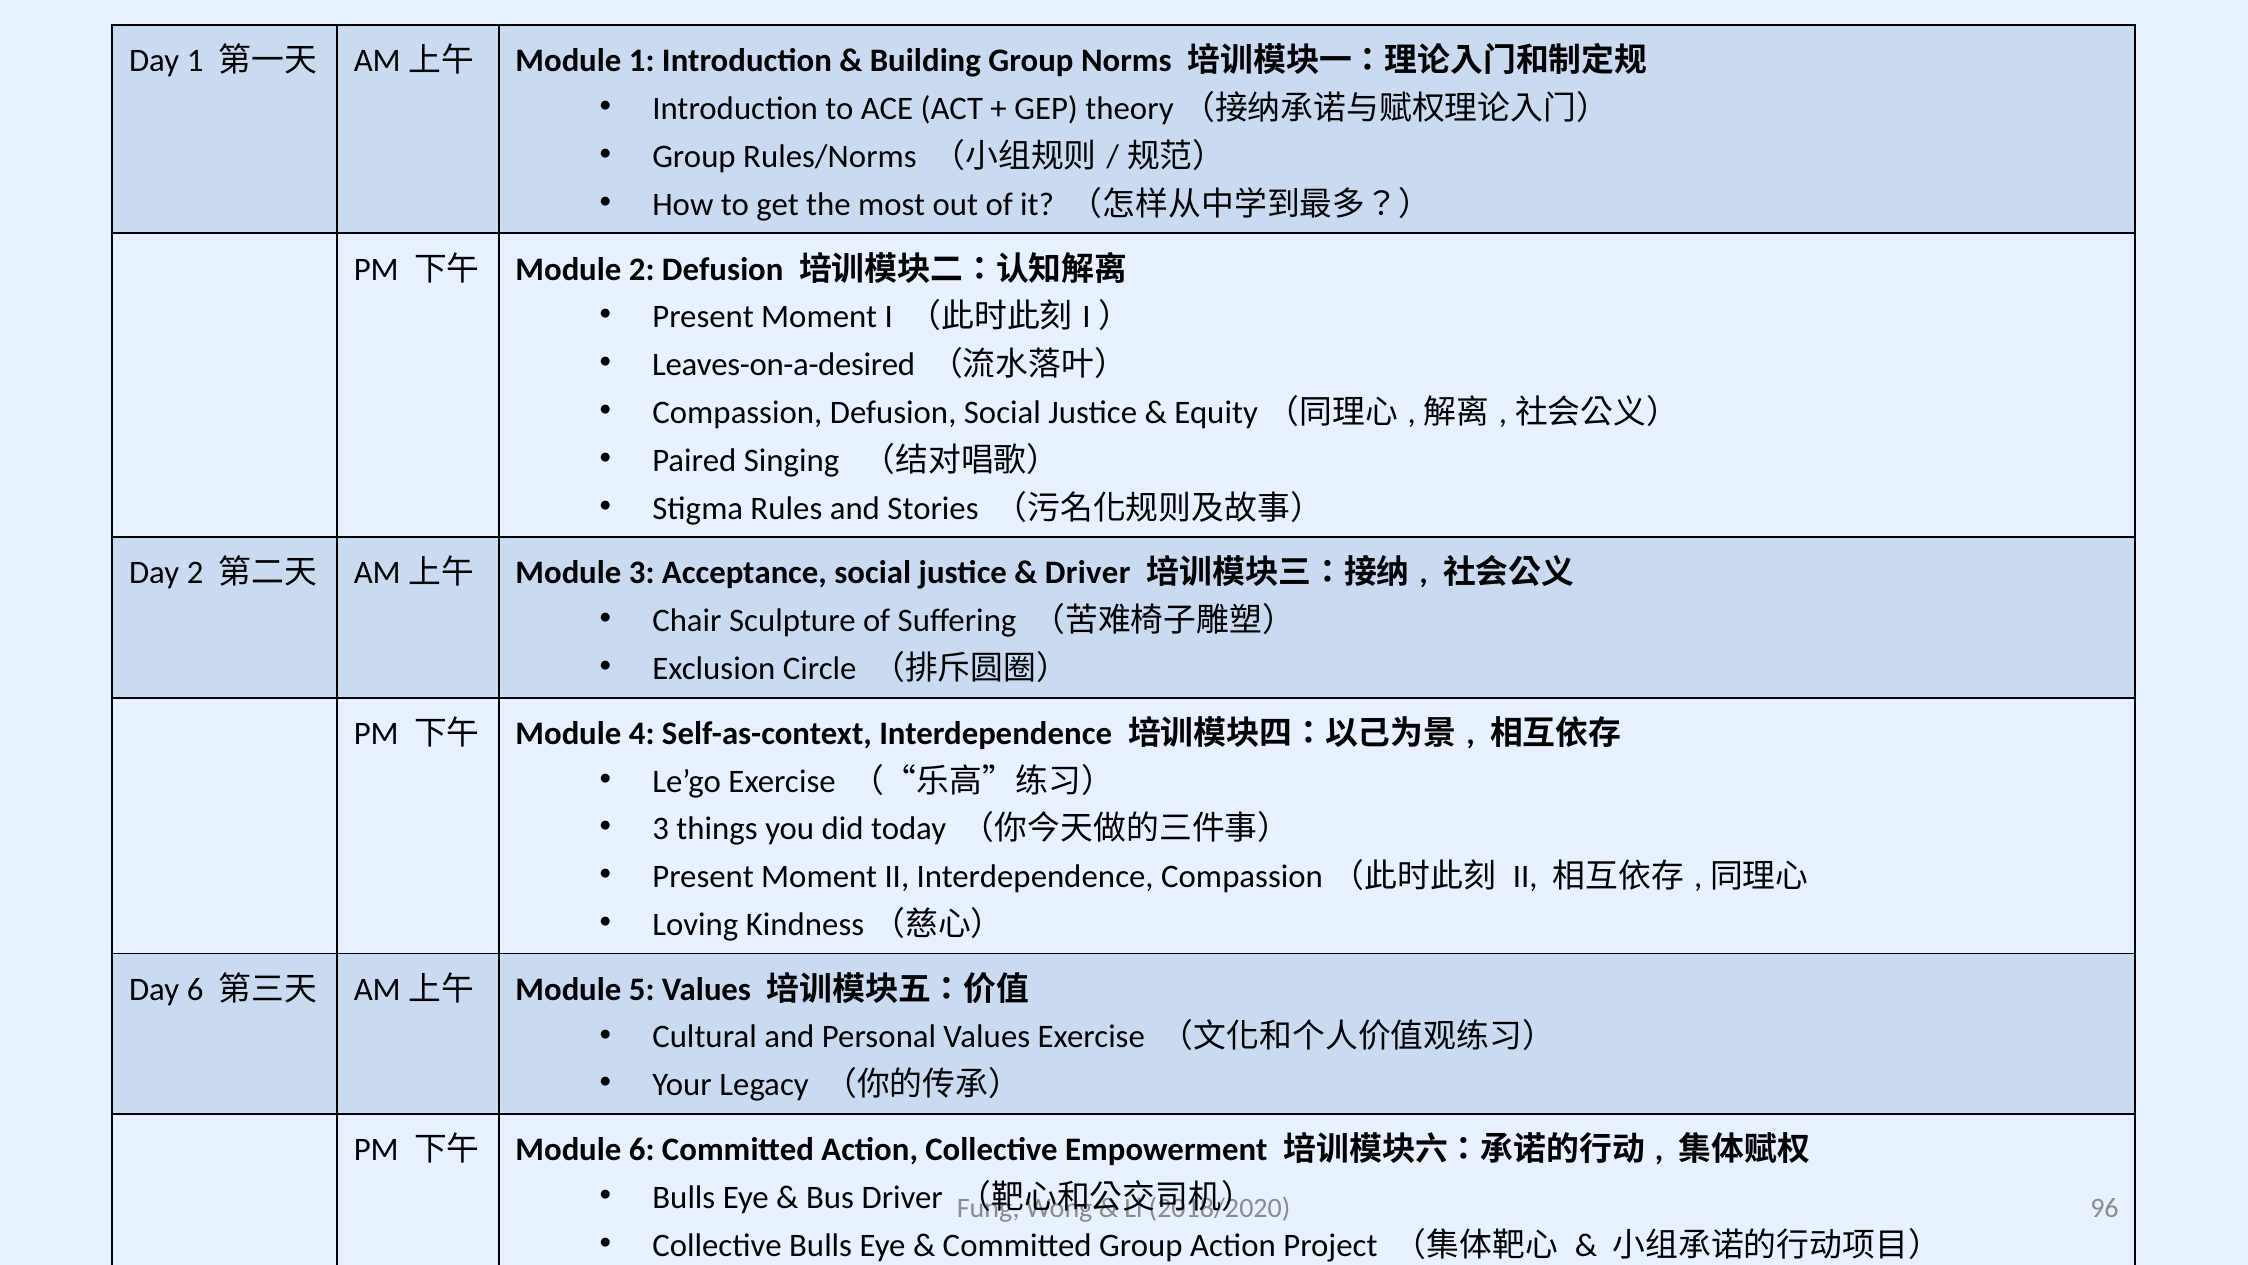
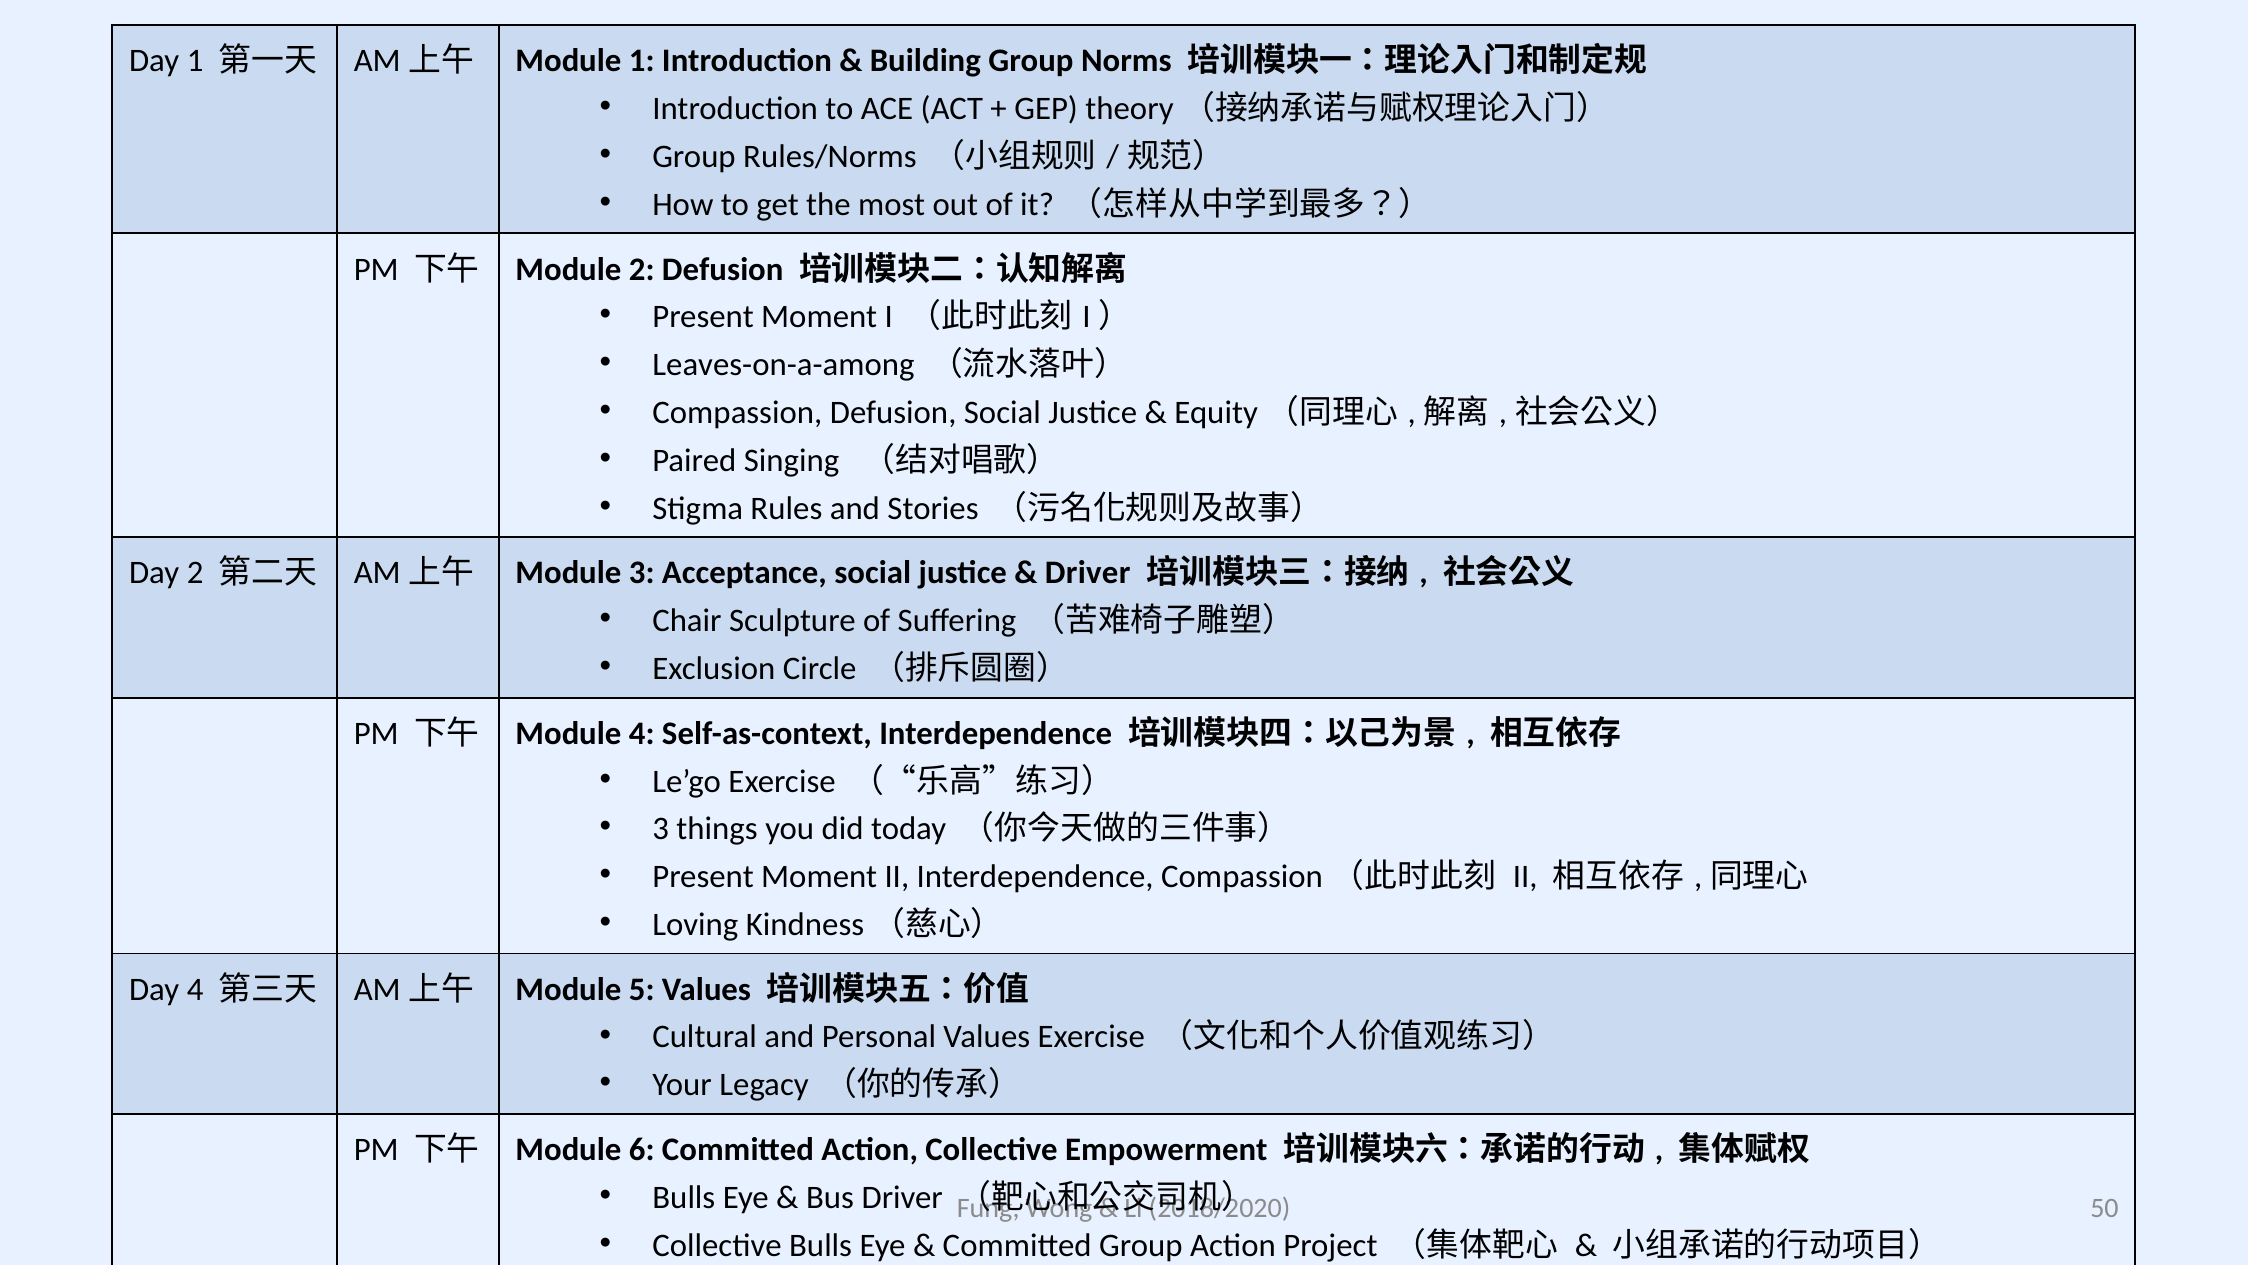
Leaves-on-a-desired: Leaves-on-a-desired -> Leaves-on-a-among
Day 6: 6 -> 4
96: 96 -> 50
